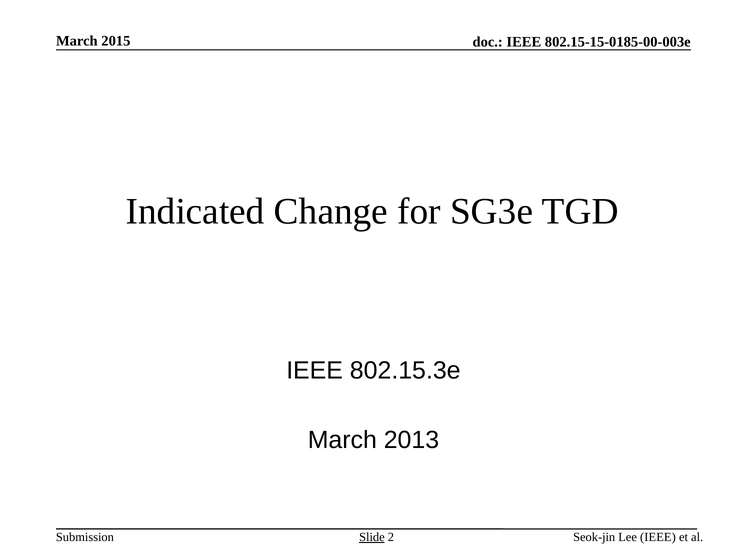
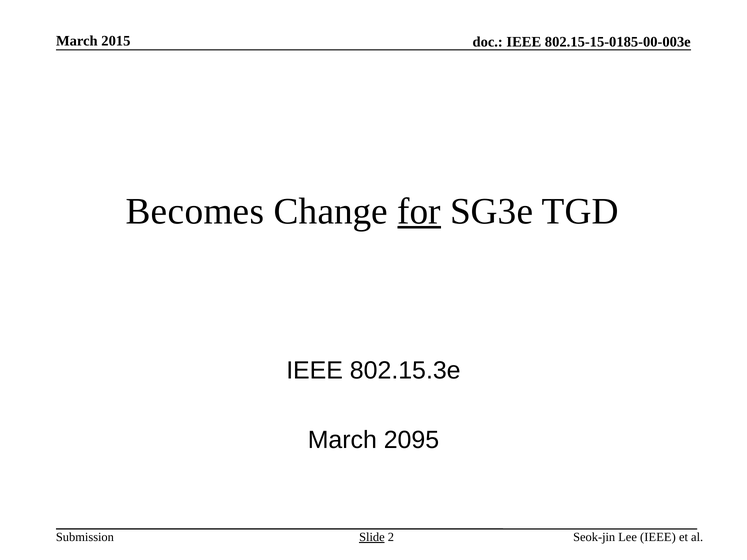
Indicated: Indicated -> Becomes
for underline: none -> present
2013: 2013 -> 2095
